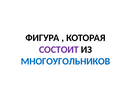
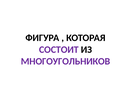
МНОГОУГОЛЬНИКОВ colour: blue -> purple
